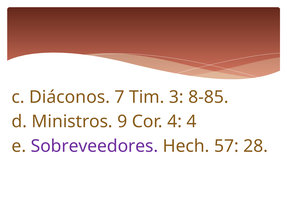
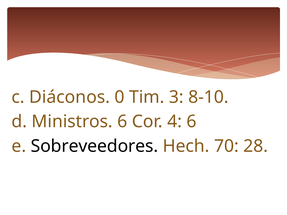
7: 7 -> 0
8-85: 8-85 -> 8-10
Ministros 9: 9 -> 6
4 4: 4 -> 6
Sobreveedores colour: purple -> black
57: 57 -> 70
